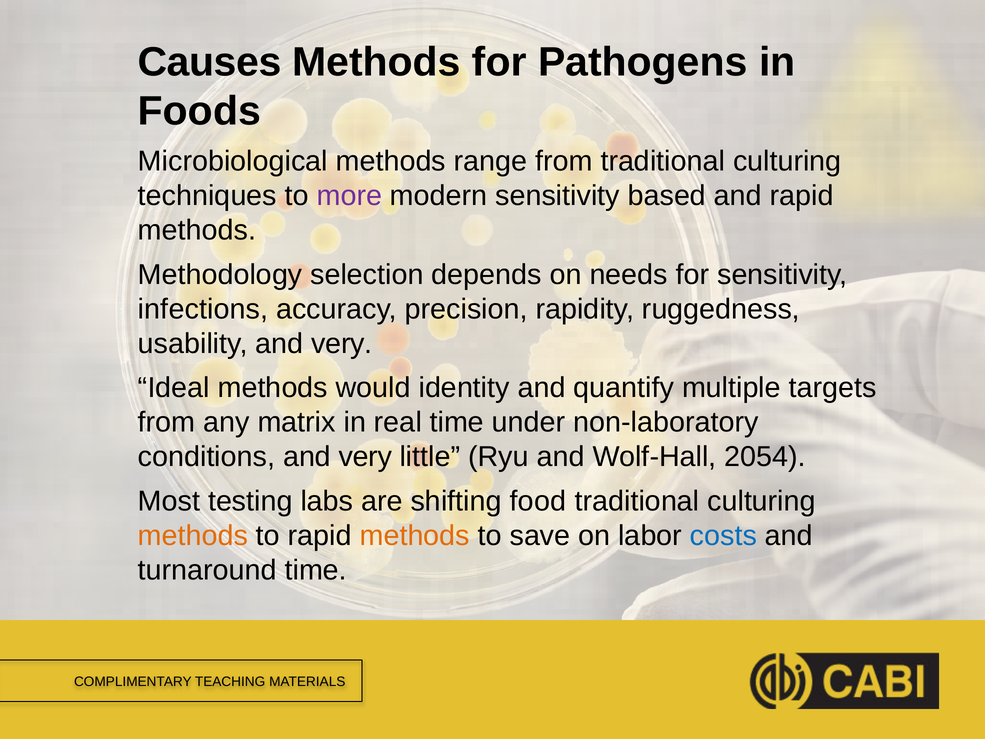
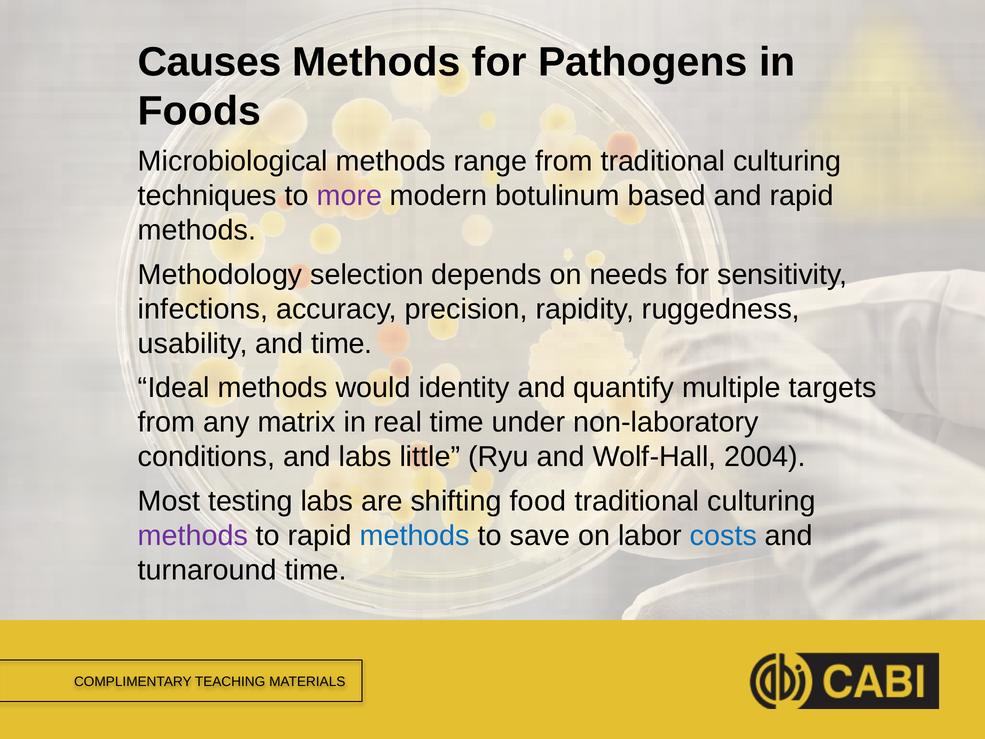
modern sensitivity: sensitivity -> botulinum
usability and very: very -> time
conditions and very: very -> labs
2054: 2054 -> 2004
methods at (193, 536) colour: orange -> purple
methods at (415, 536) colour: orange -> blue
